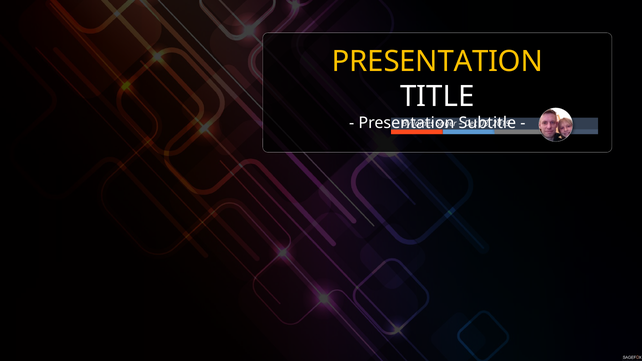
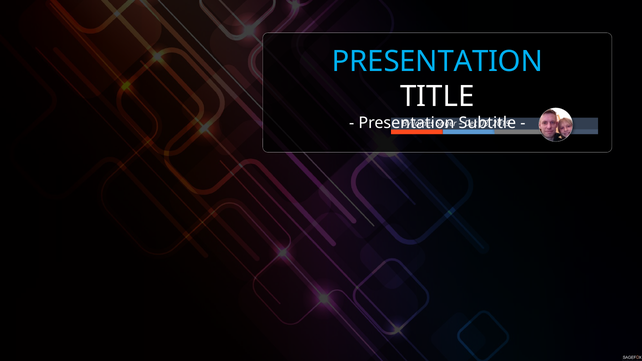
PRESENTATION at (437, 62) colour: yellow -> light blue
